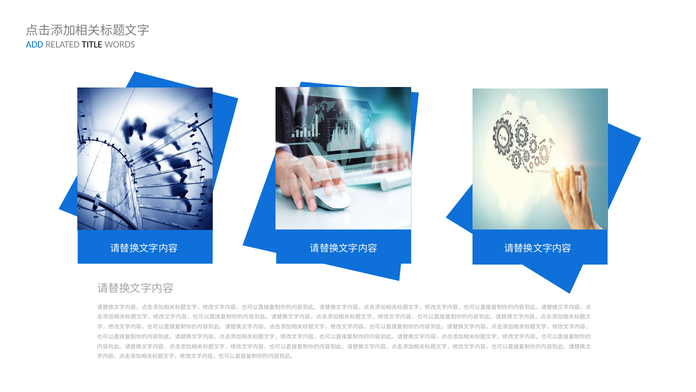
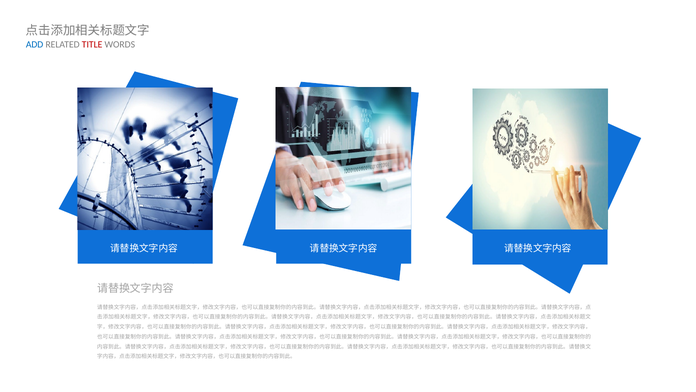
TITLE colour: black -> red
